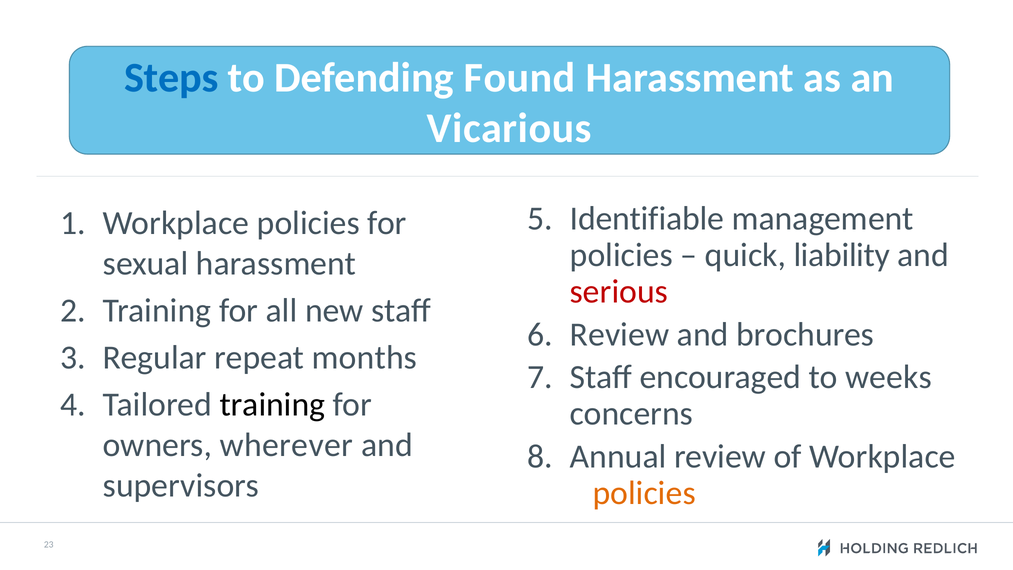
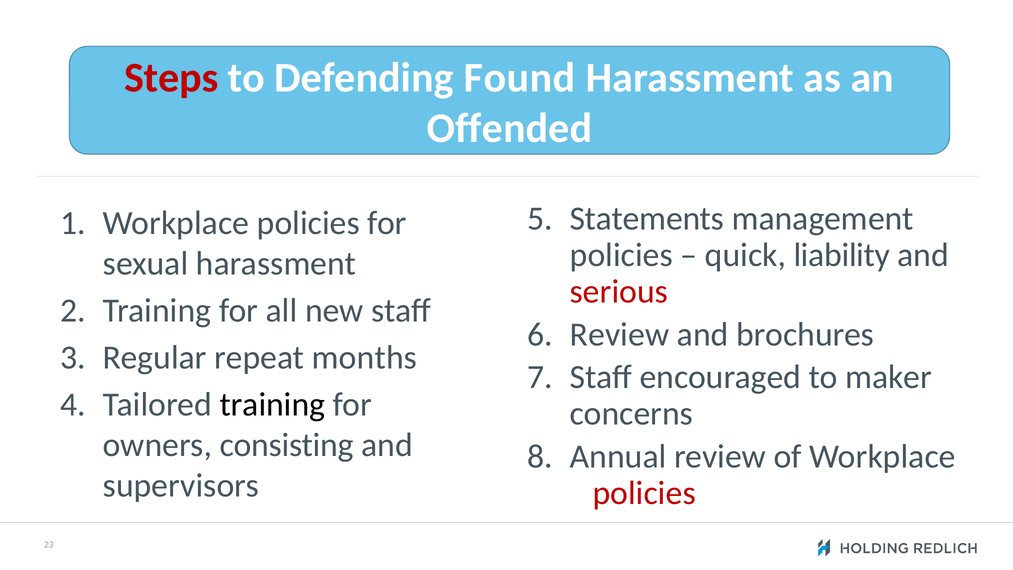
Steps colour: blue -> red
Vicarious: Vicarious -> Offended
Identifiable: Identifiable -> Statements
weeks: weeks -> maker
wherever: wherever -> consisting
policies at (644, 493) colour: orange -> red
